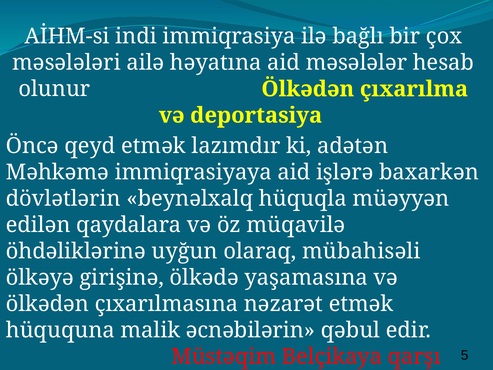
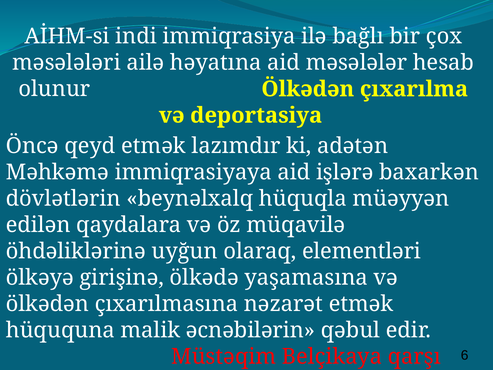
mübahisəli: mübahisəli -> elementləri
5: 5 -> 6
